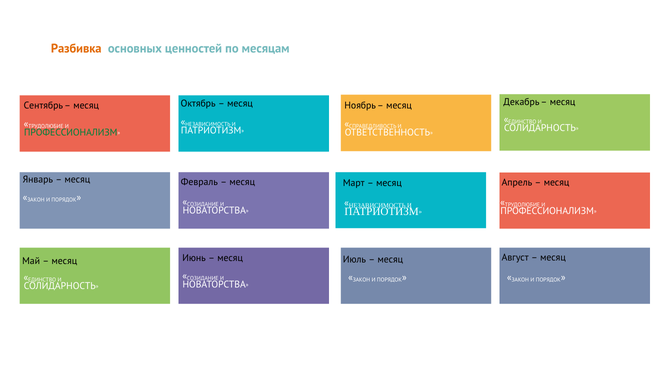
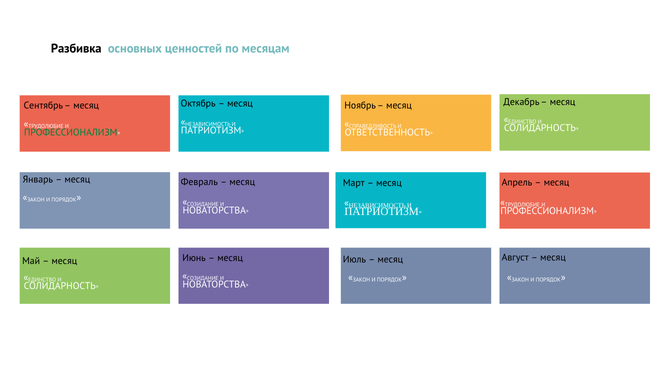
Разбивка colour: orange -> black
